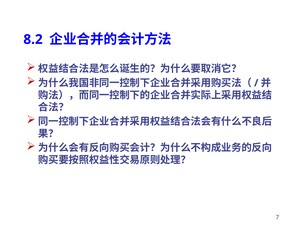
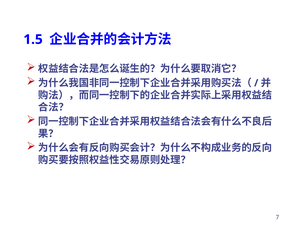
8.2: 8.2 -> 1.5
